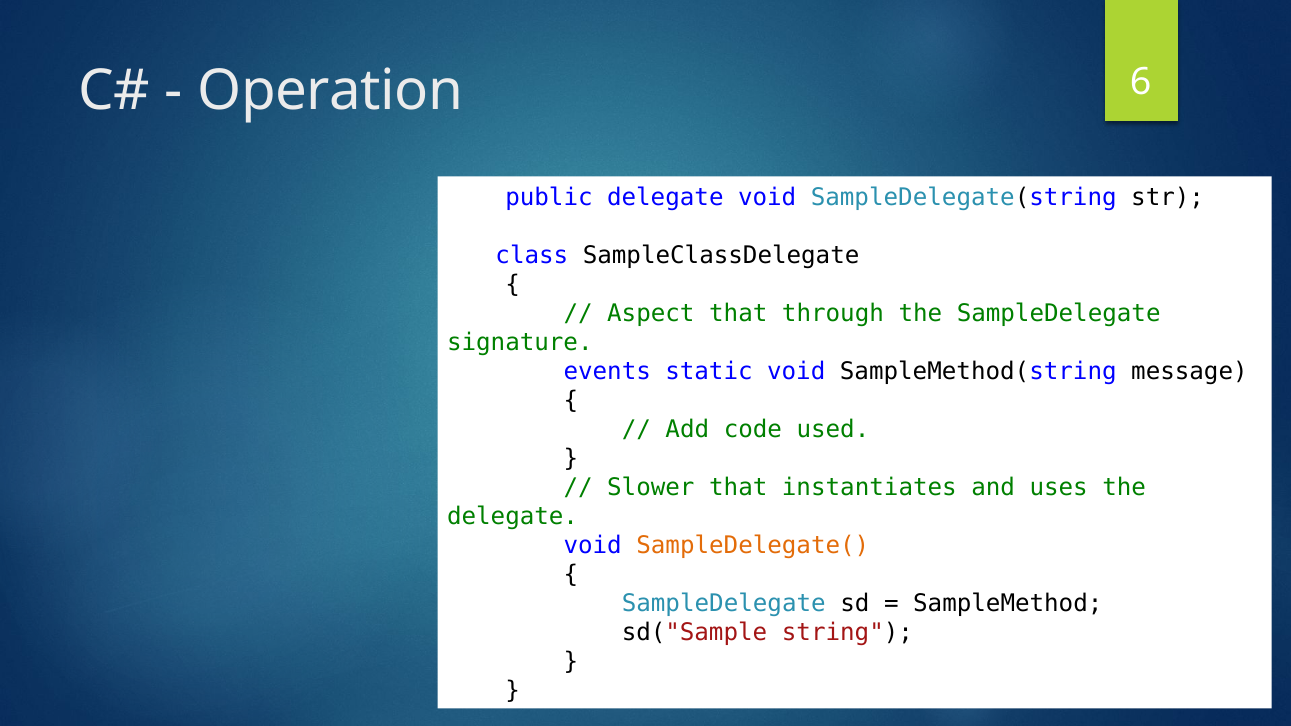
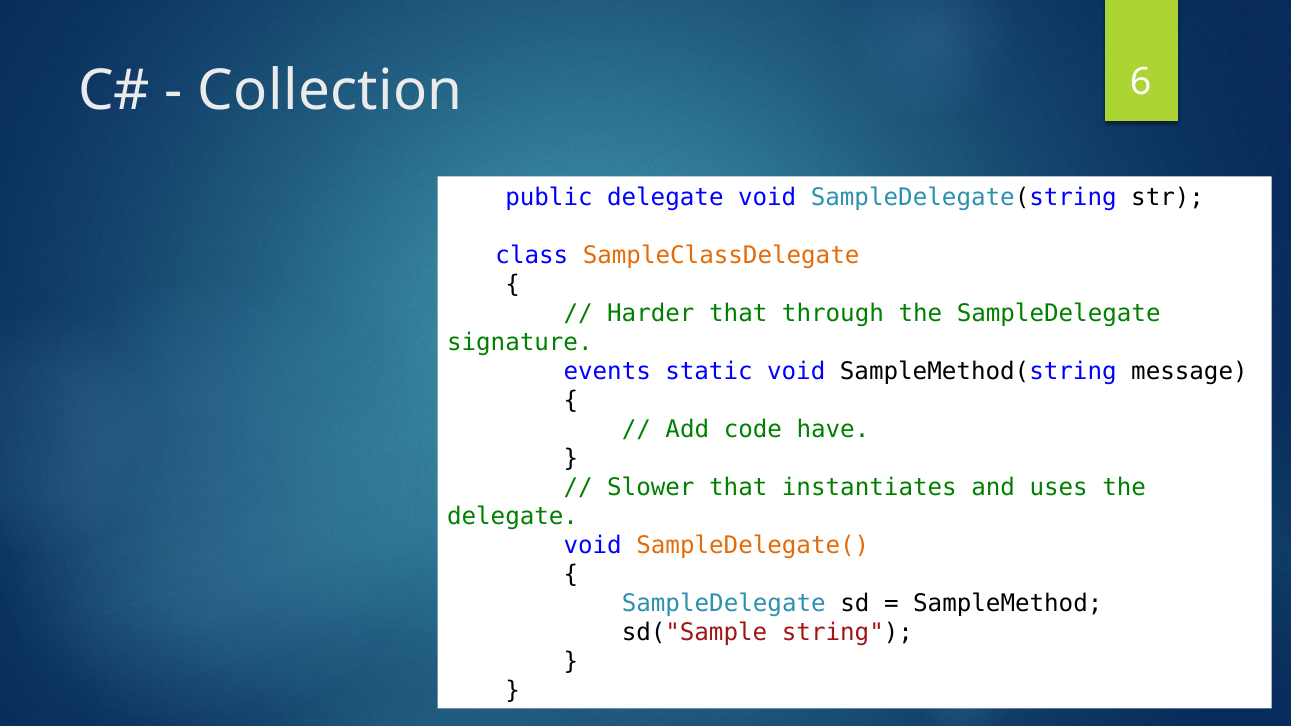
Operation: Operation -> Collection
SampleClassDelegate colour: black -> orange
Aspect: Aspect -> Harder
used: used -> have
